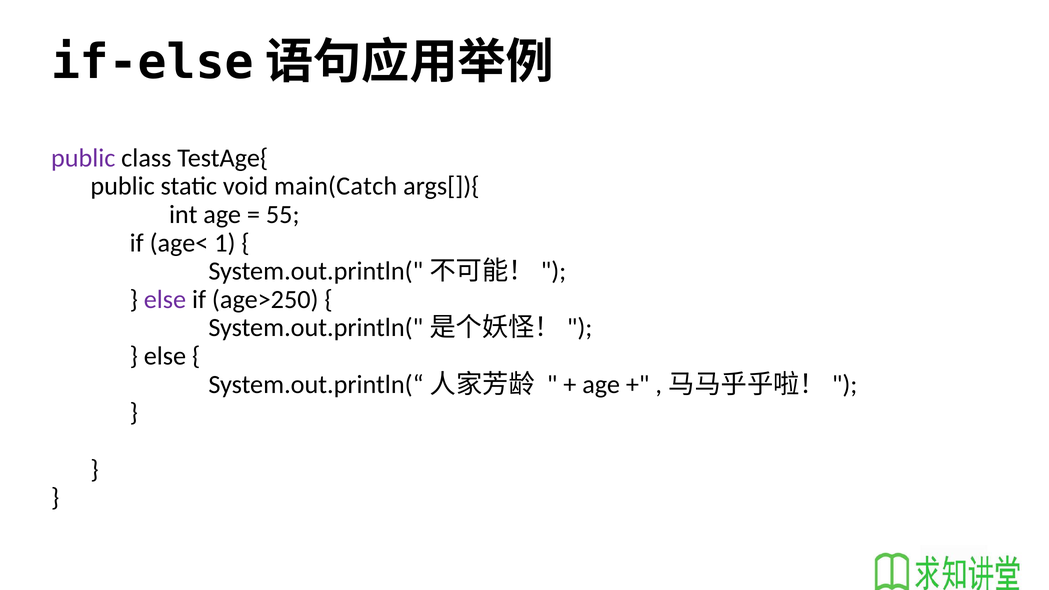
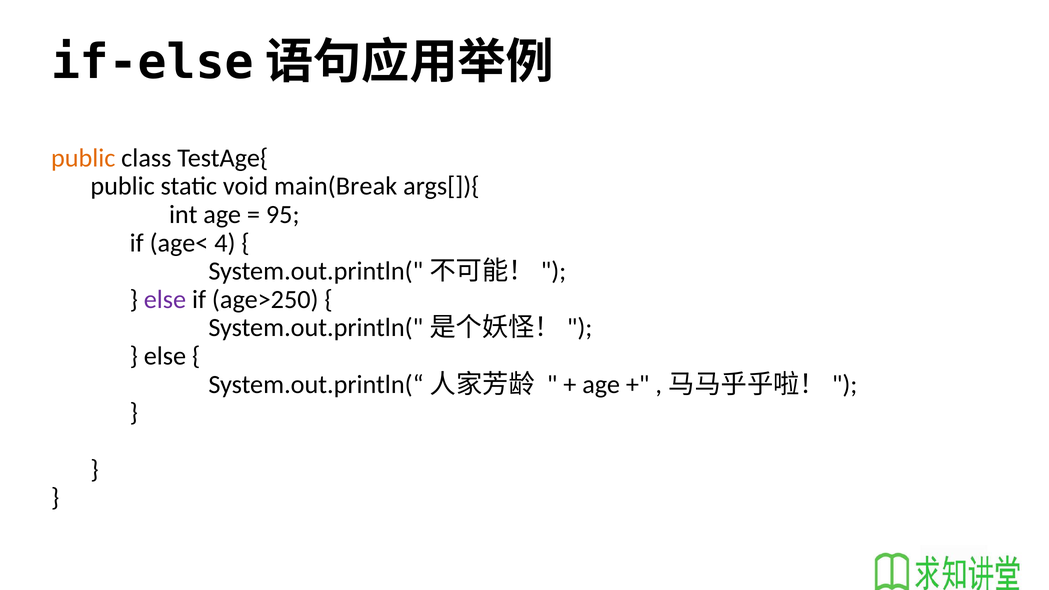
public at (83, 158) colour: purple -> orange
main(Catch: main(Catch -> main(Break
55: 55 -> 95
1: 1 -> 4
